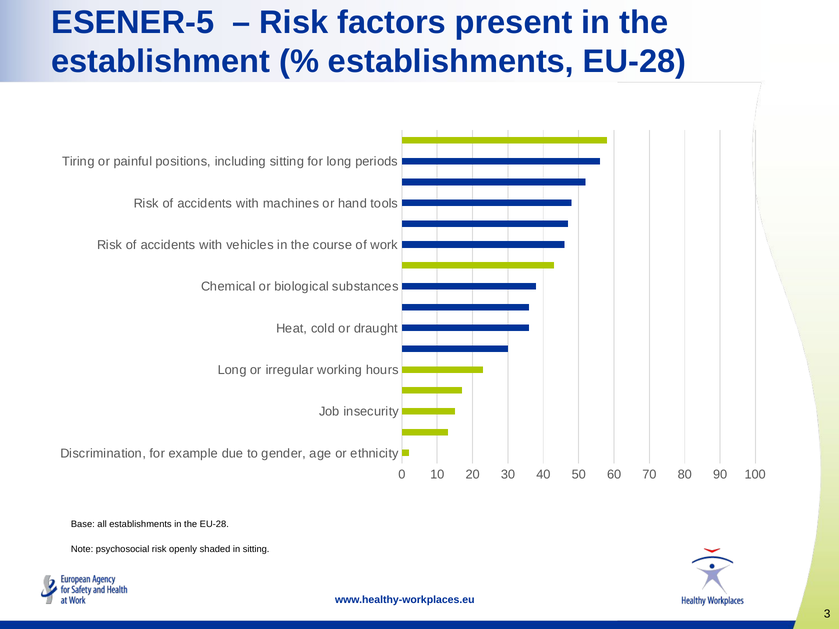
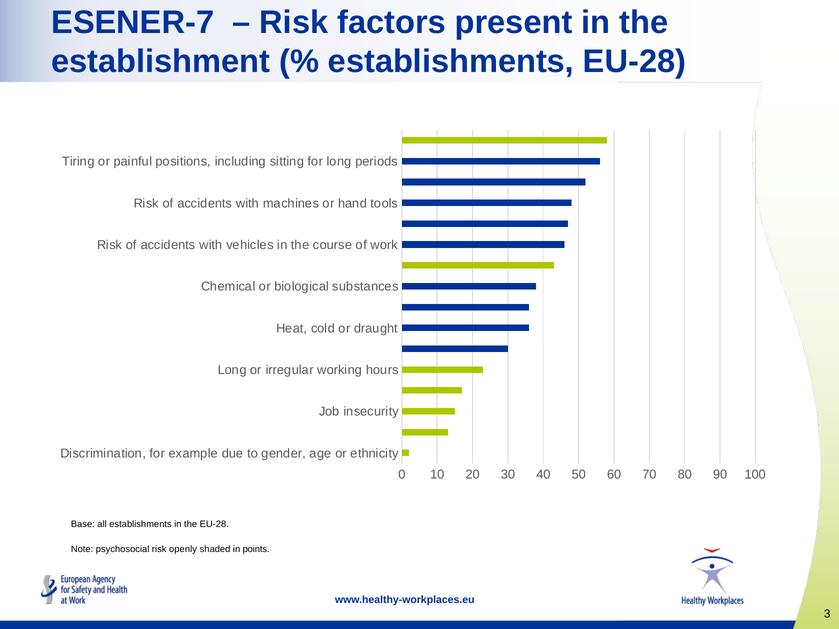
ESENER-5: ESENER-5 -> ESENER-7
in sitting: sitting -> points
